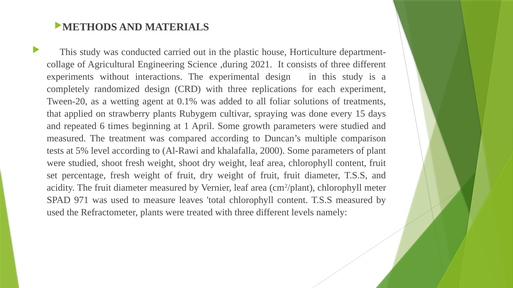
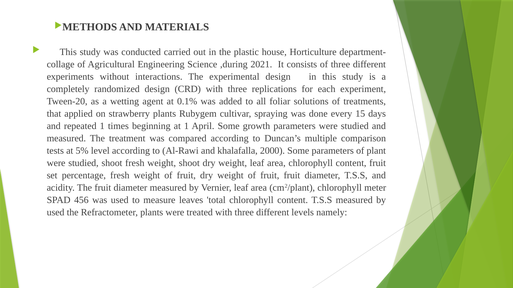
repeated 6: 6 -> 1
971: 971 -> 456
